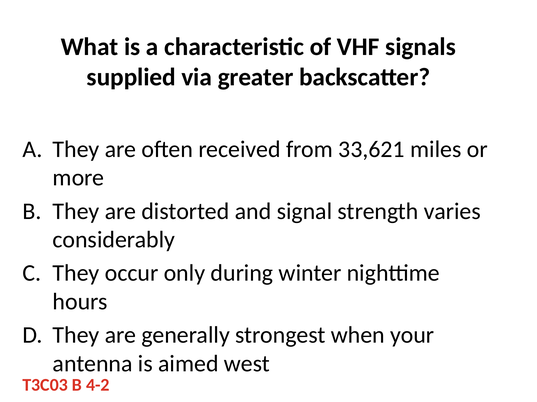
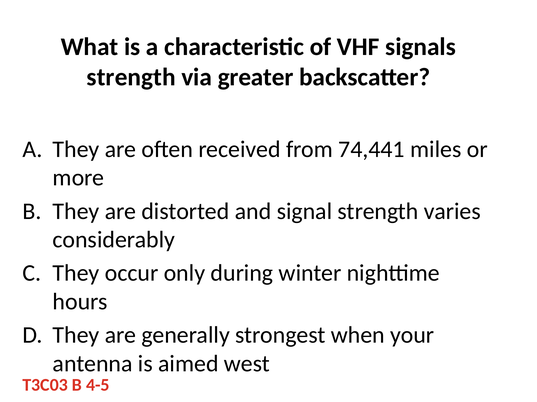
supplied at (131, 77): supplied -> strength
33,621: 33,621 -> 74,441
4-2: 4-2 -> 4-5
